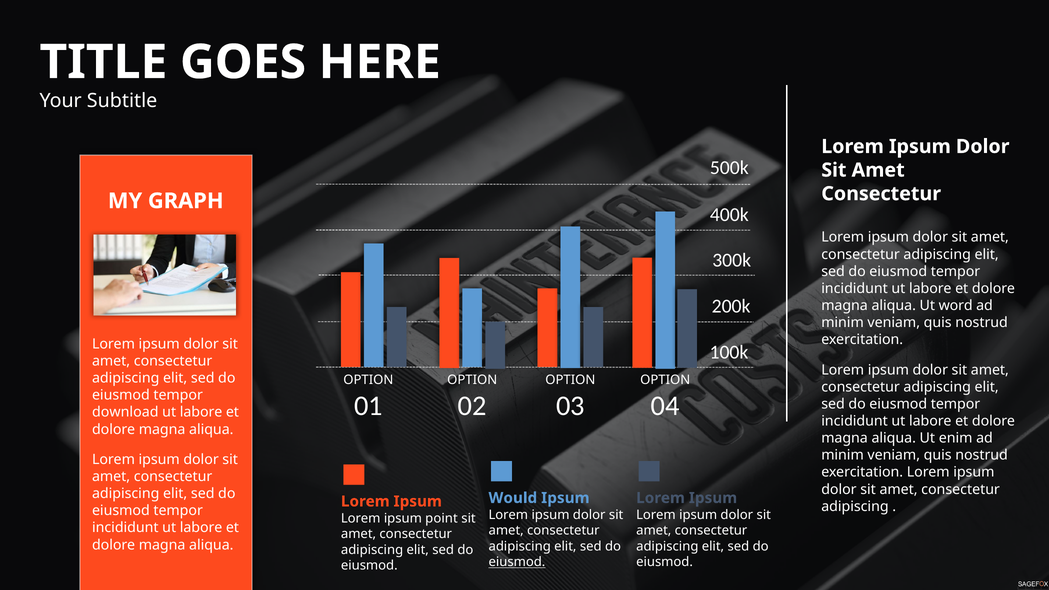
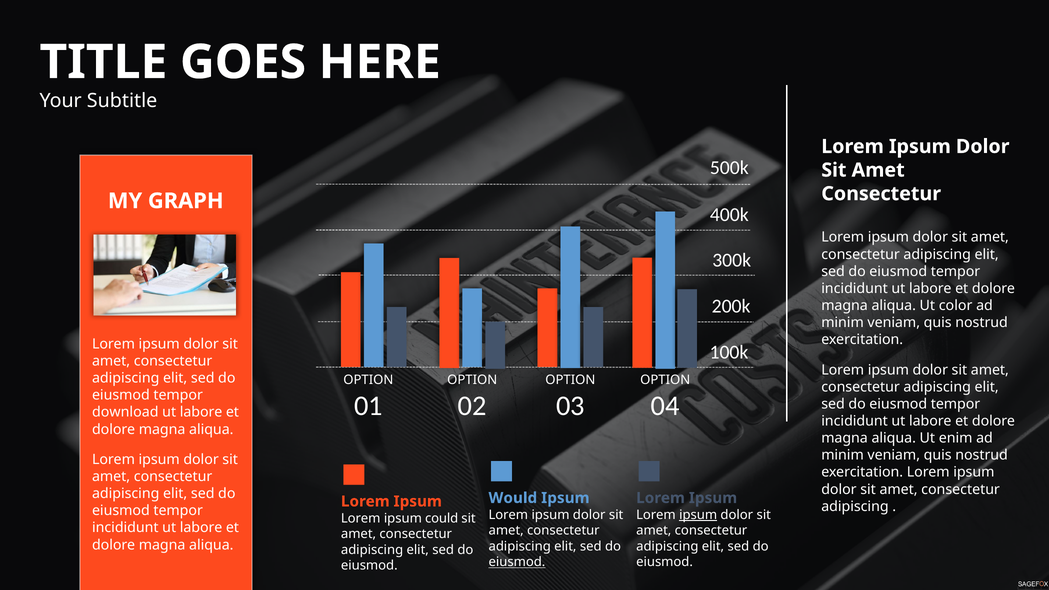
word: word -> color
ipsum at (698, 515) underline: none -> present
point: point -> could
